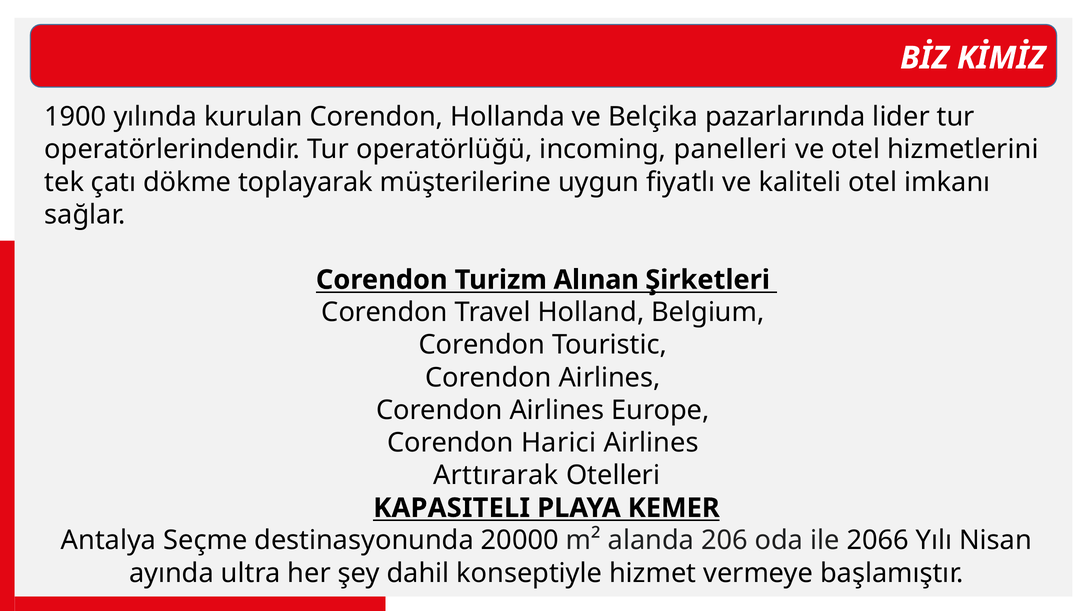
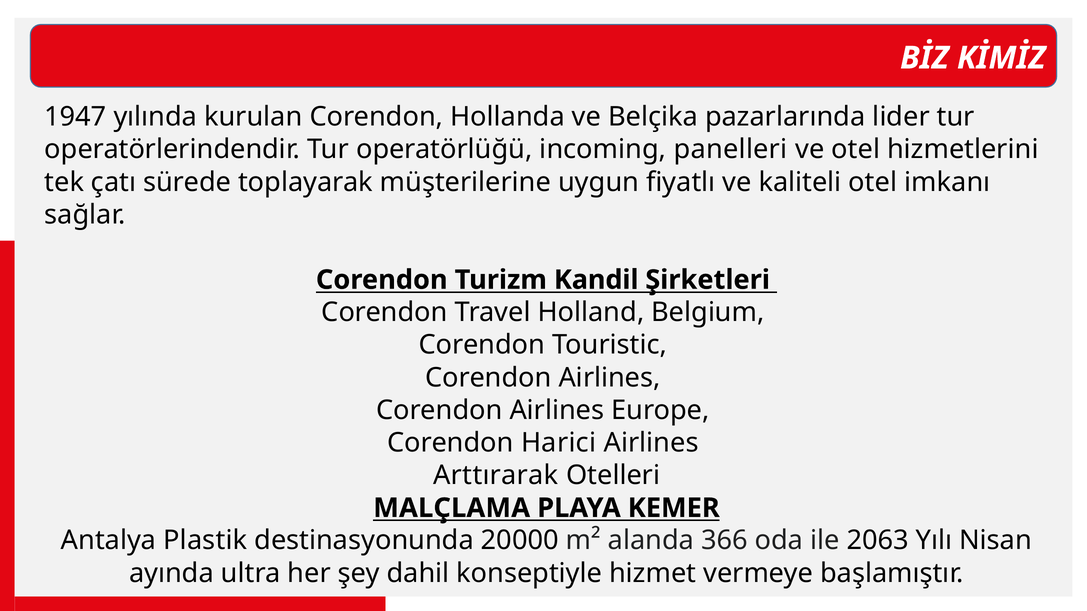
1900: 1900 -> 1947
dökme: dökme -> sürede
Alınan: Alınan -> Kandil
KAPASITELI: KAPASITELI -> MALÇLAMA
Seçme: Seçme -> Plastik
206: 206 -> 366
2066: 2066 -> 2063
